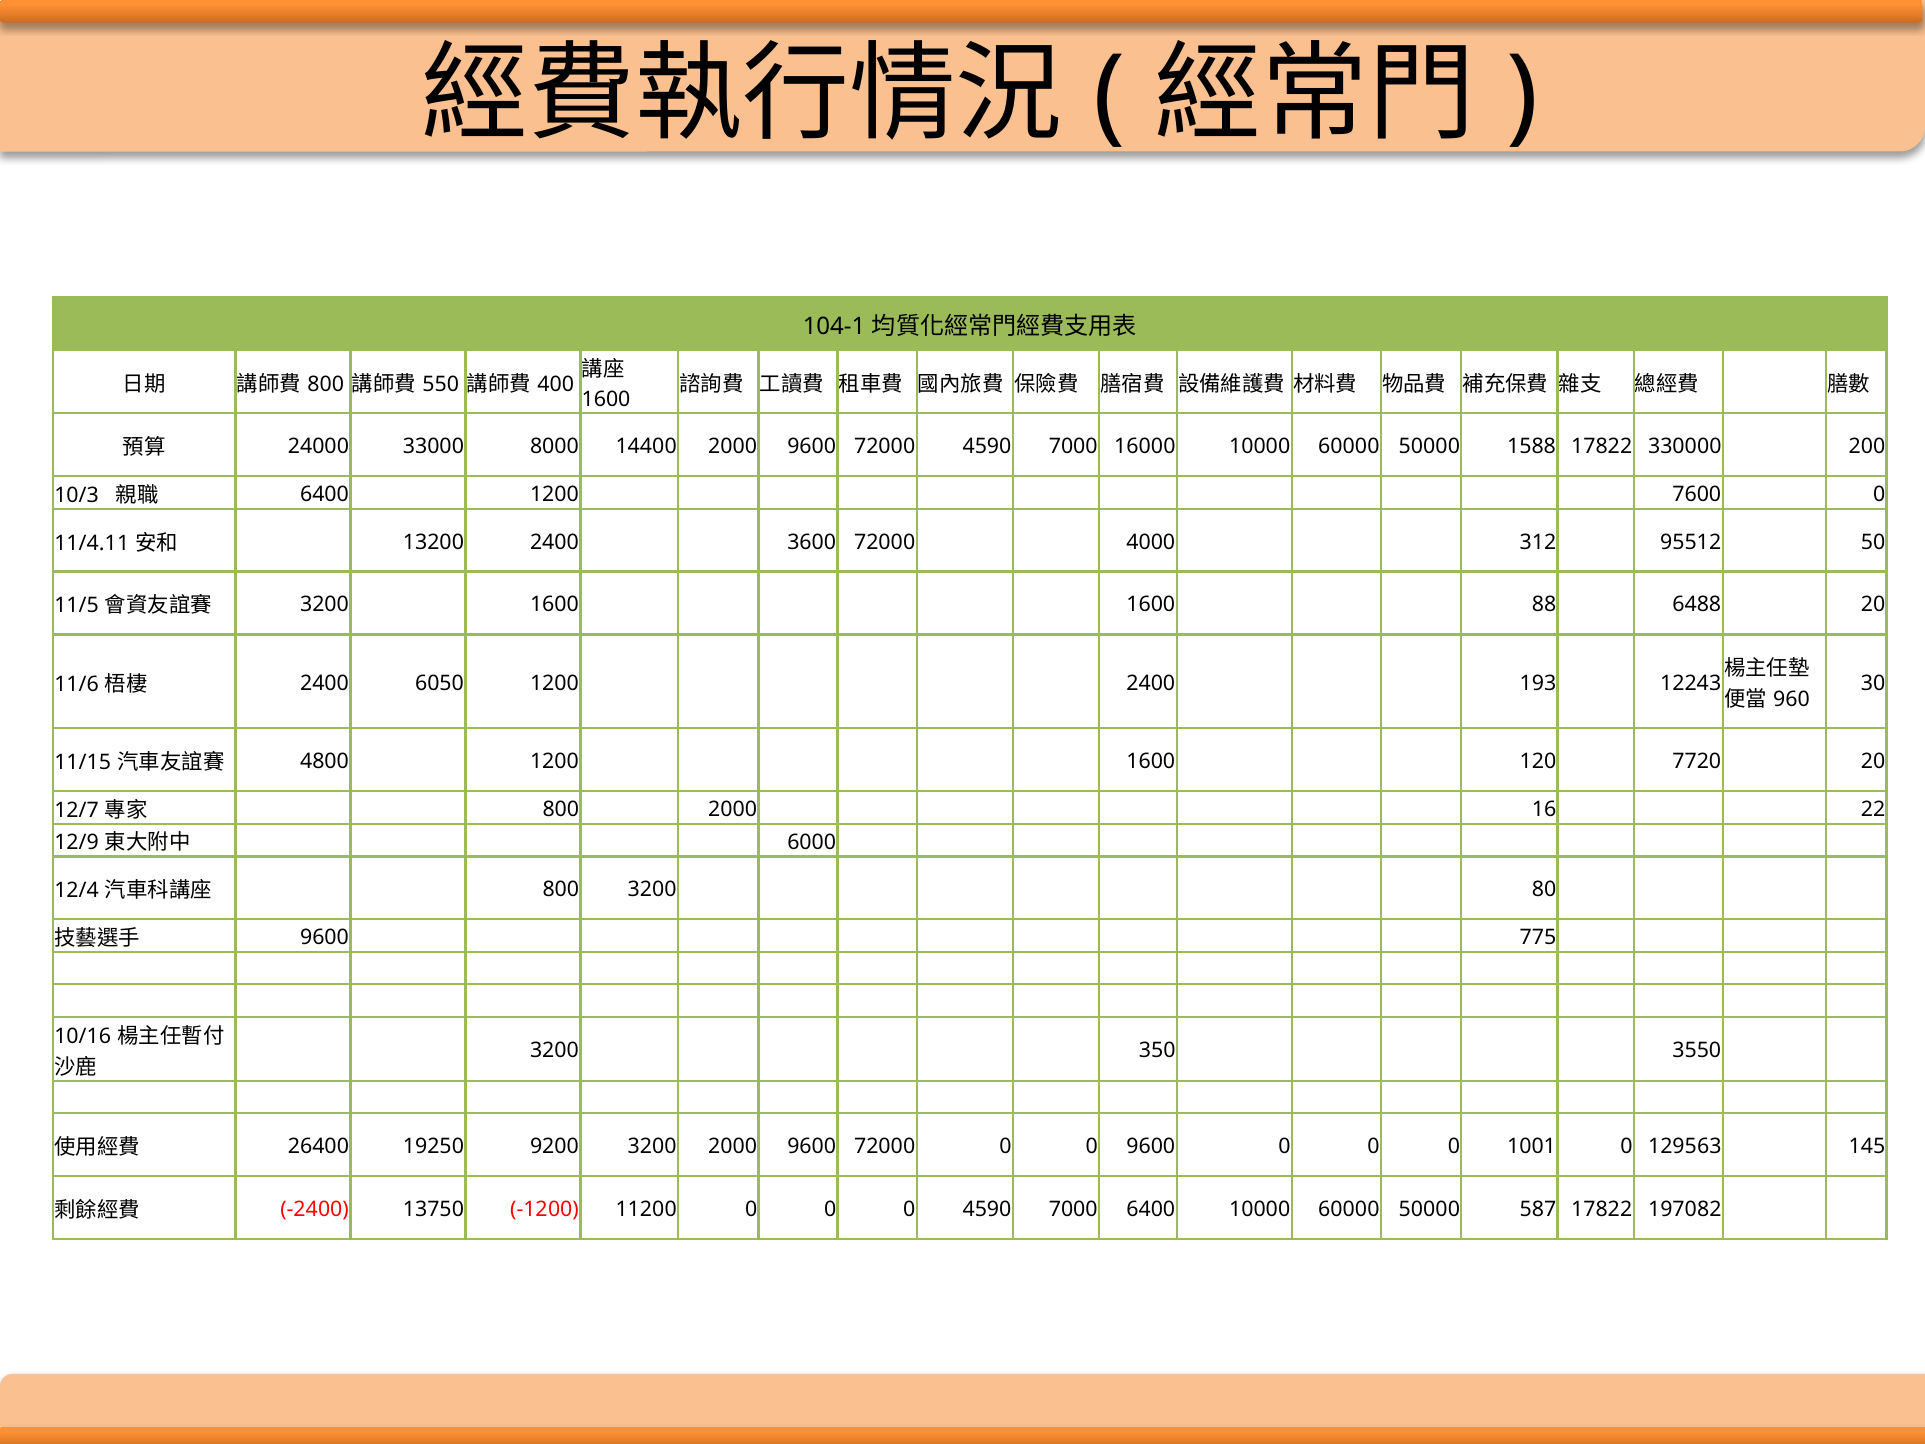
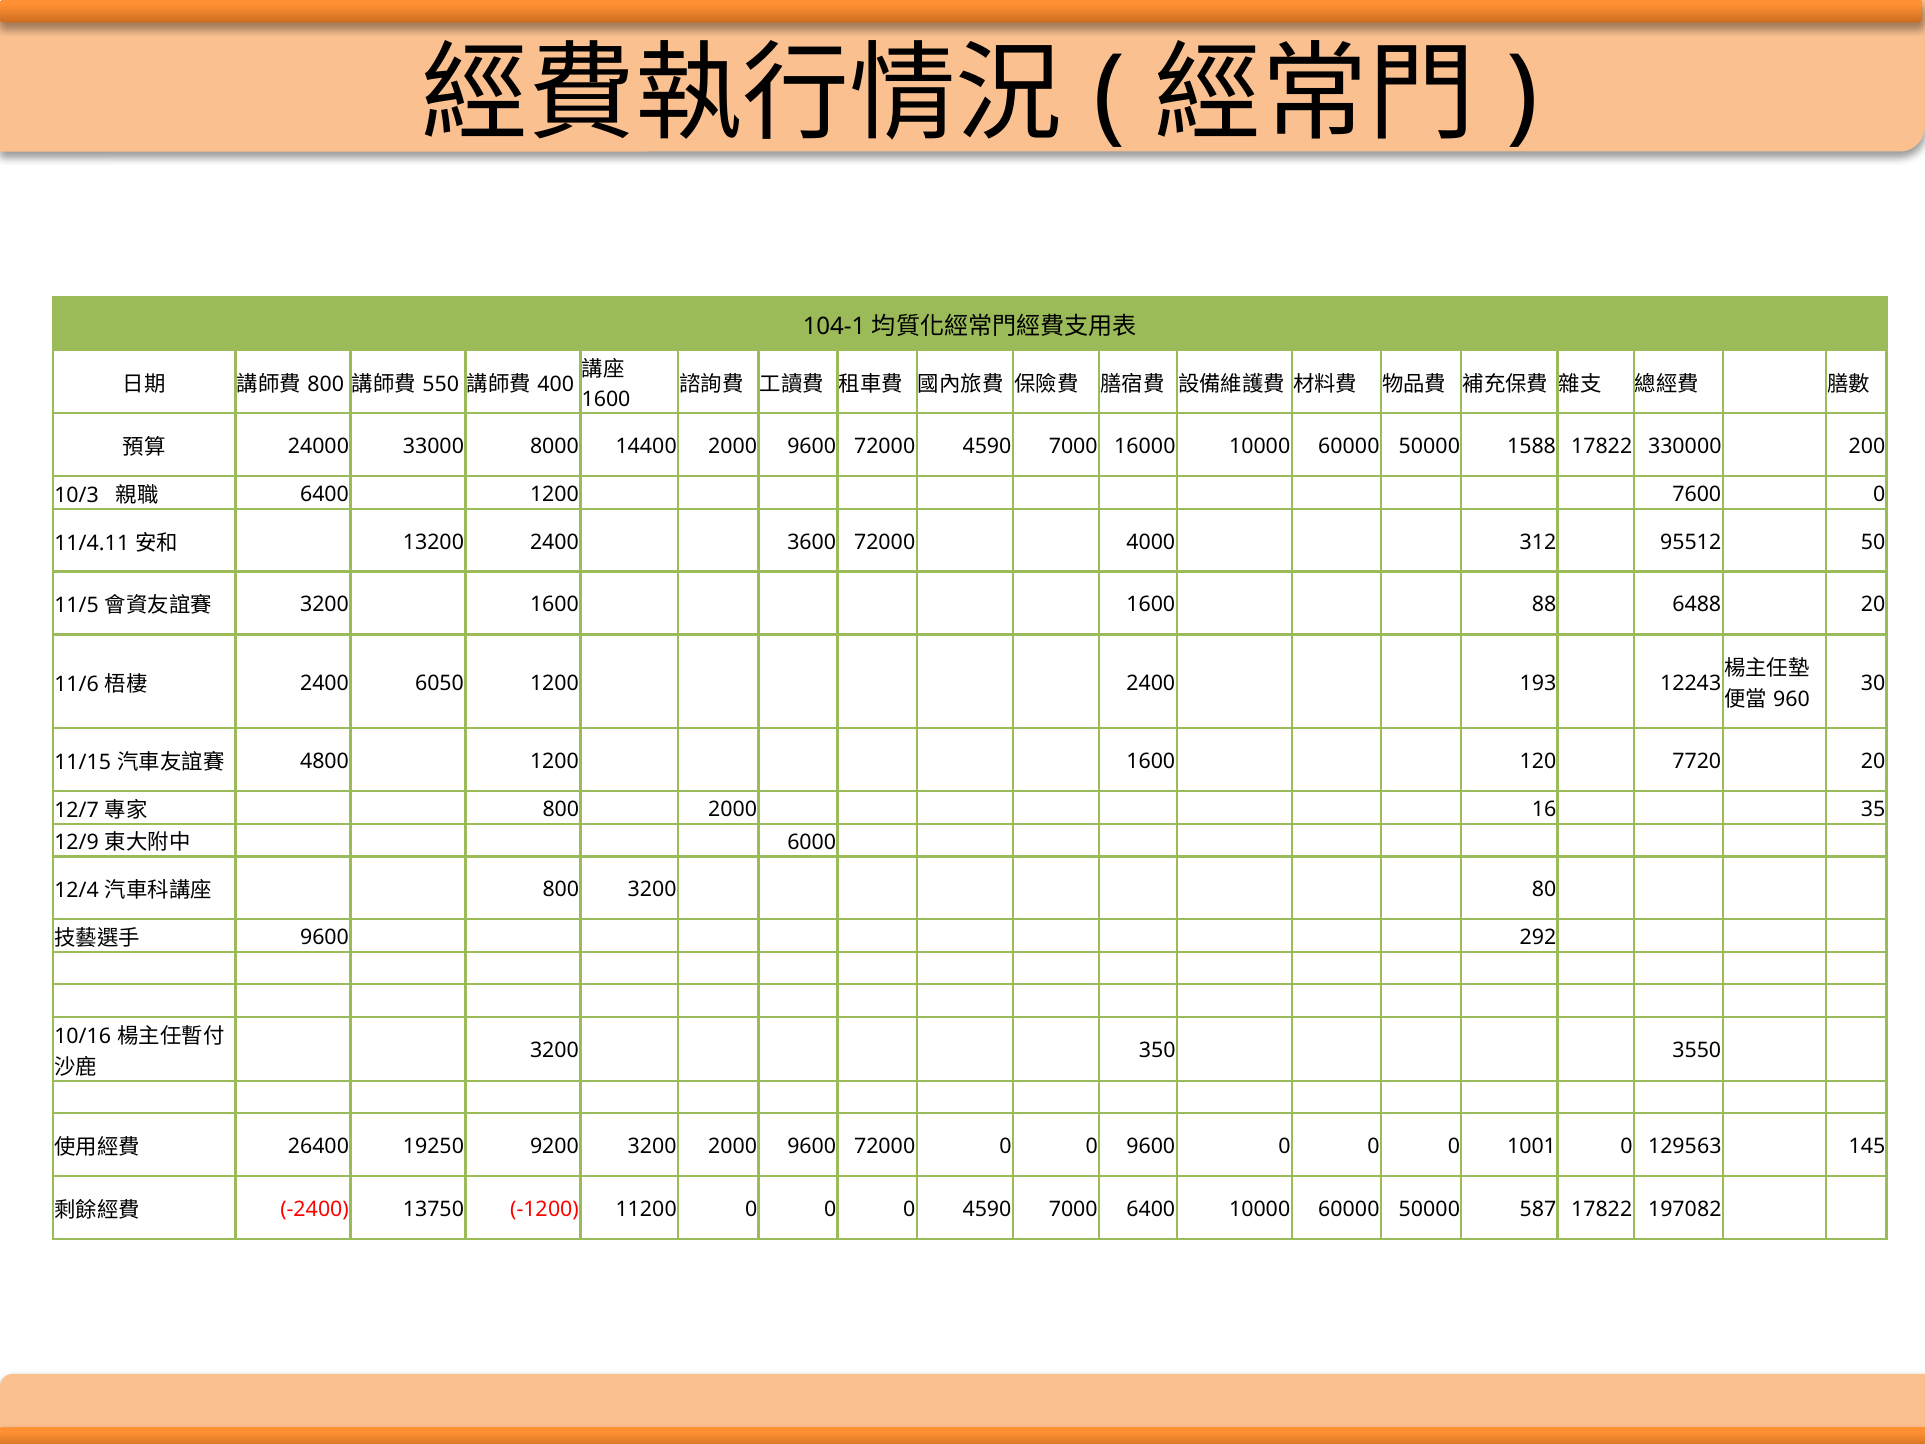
22: 22 -> 35
775: 775 -> 292
